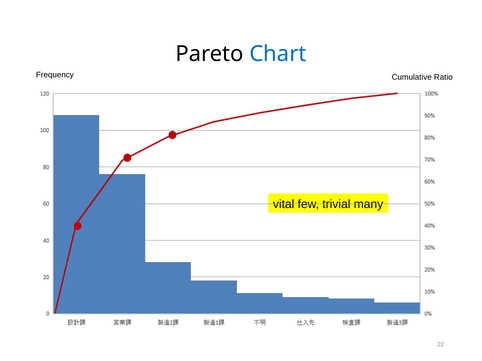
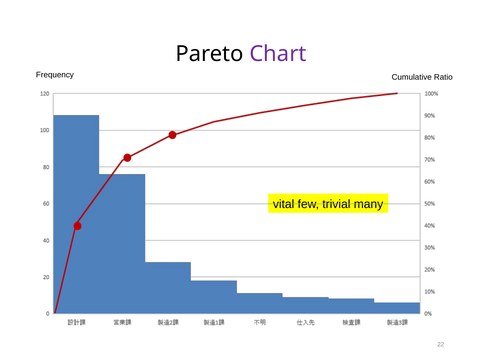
Chart colour: blue -> purple
